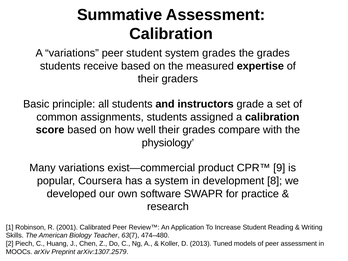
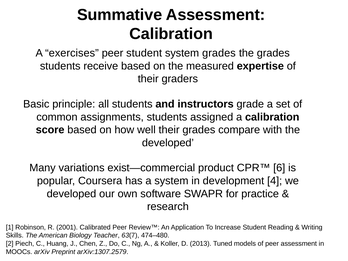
A variations: variations -> exercises
physiology at (168, 143): physiology -> developed
9: 9 -> 6
8: 8 -> 4
